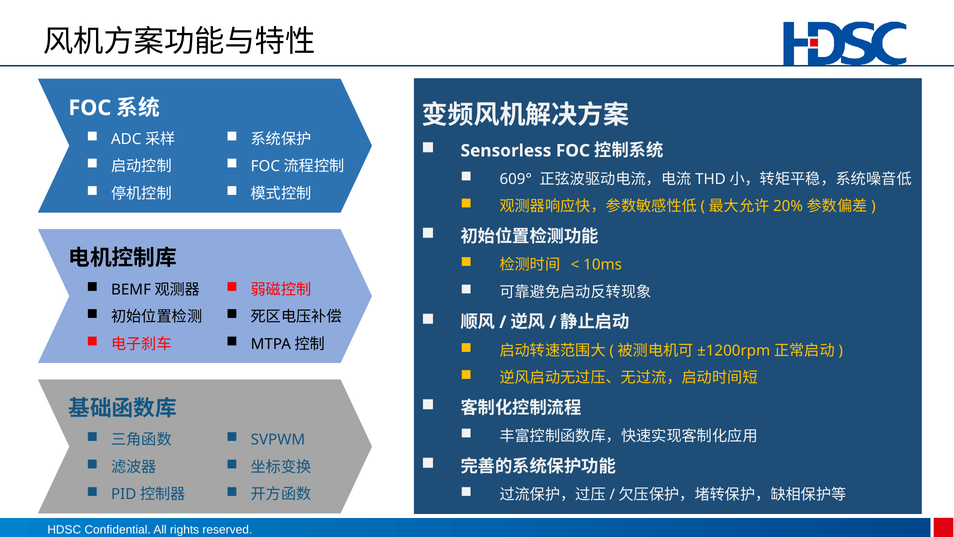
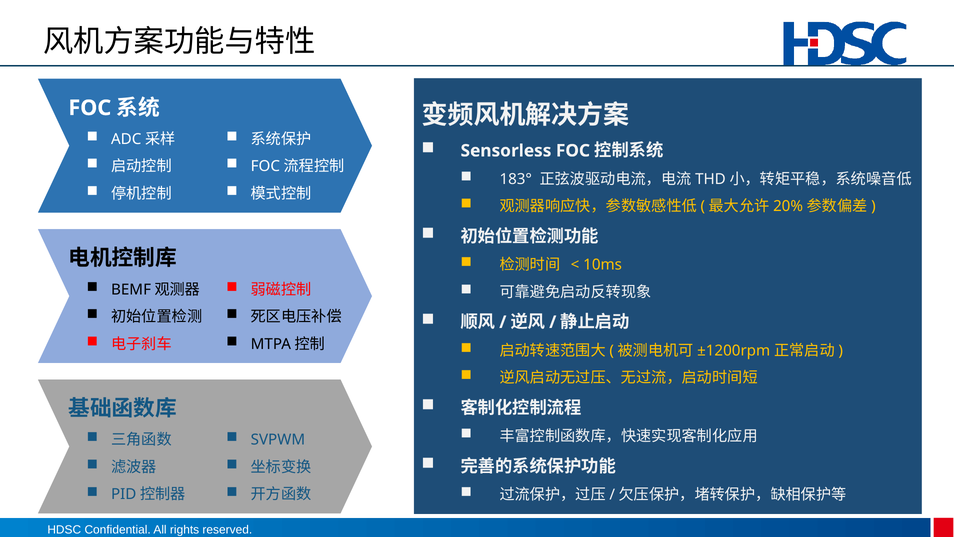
609°: 609° -> 183°
